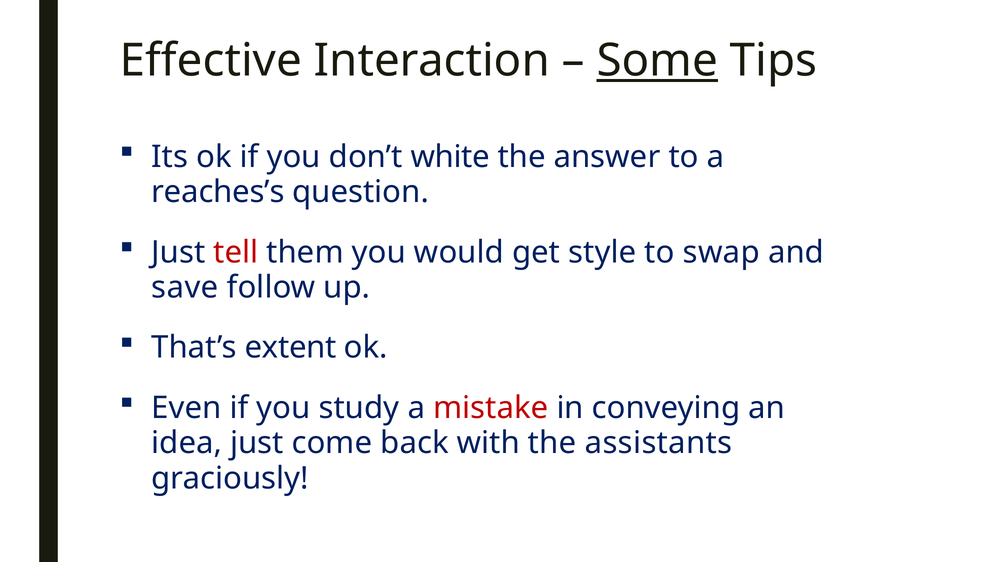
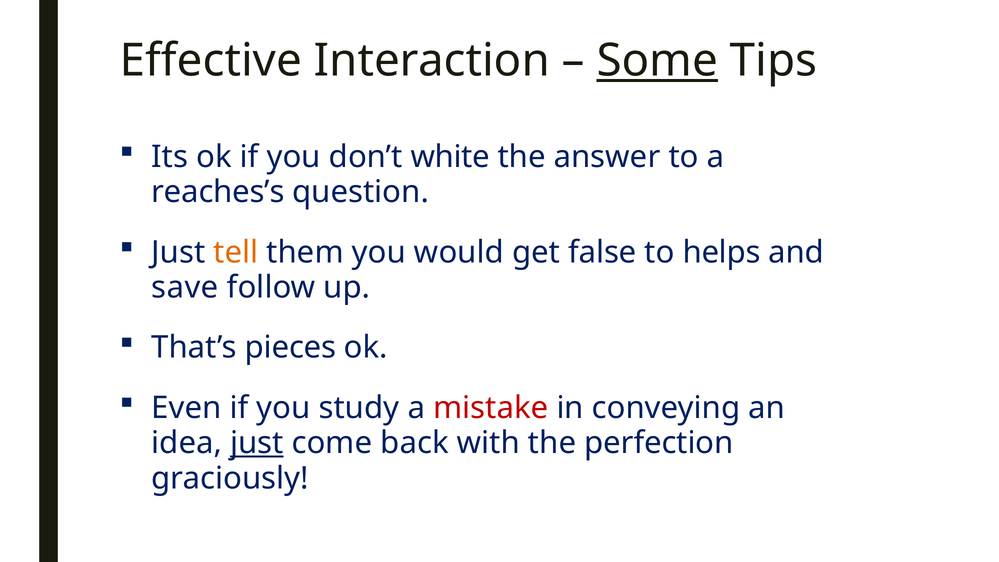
tell colour: red -> orange
style: style -> false
swap: swap -> helps
extent: extent -> pieces
just at (257, 443) underline: none -> present
assistants: assistants -> perfection
